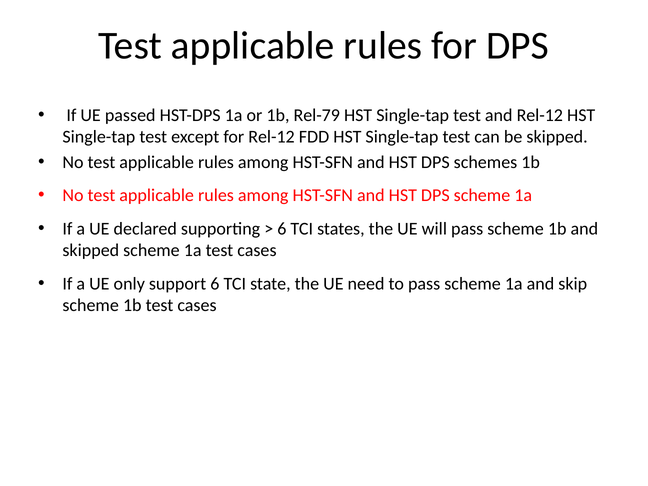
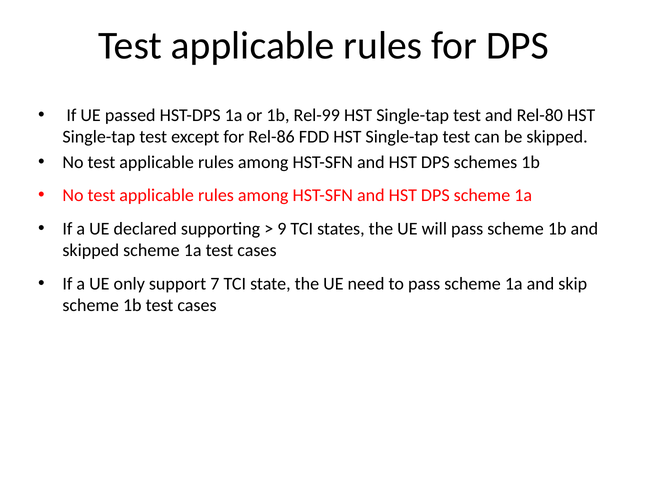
Rel-79: Rel-79 -> Rel-99
and Rel-12: Rel-12 -> Rel-80
for Rel-12: Rel-12 -> Rel-86
6 at (282, 229): 6 -> 9
support 6: 6 -> 7
